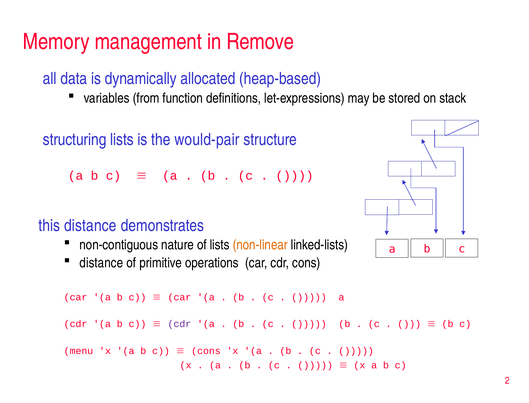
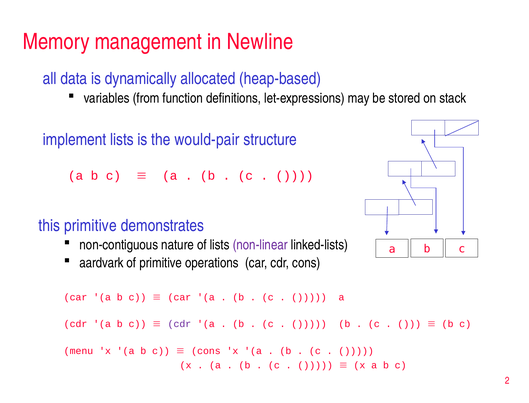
Remove: Remove -> Newline
structuring: structuring -> implement
this distance: distance -> primitive
non-linear colour: orange -> purple
distance at (101, 263): distance -> aardvark
